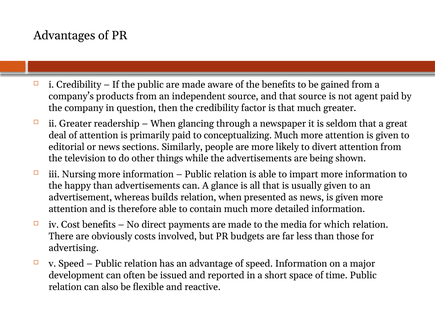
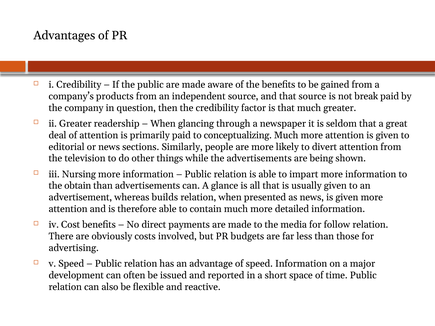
agent: agent -> break
happy: happy -> obtain
which: which -> follow
